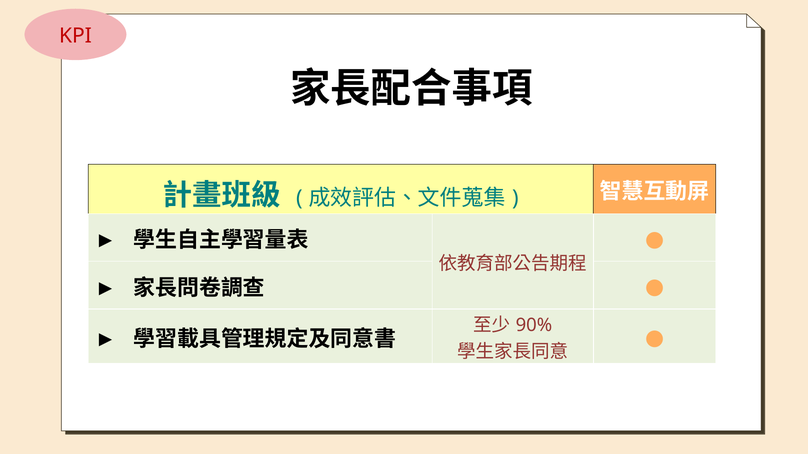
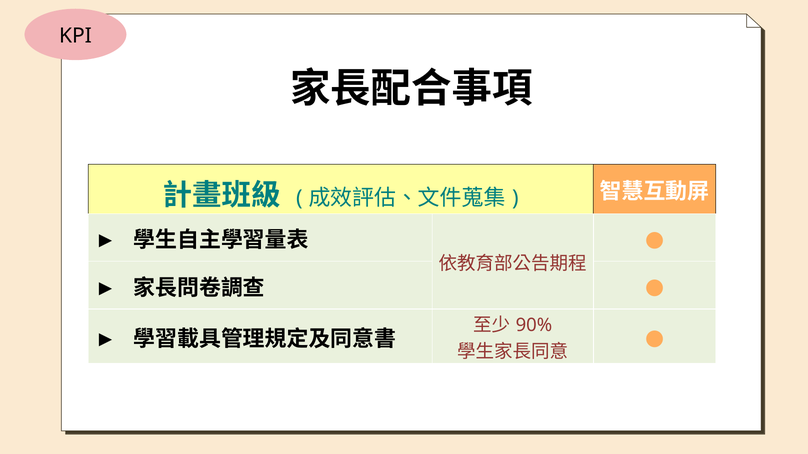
KPI colour: red -> black
